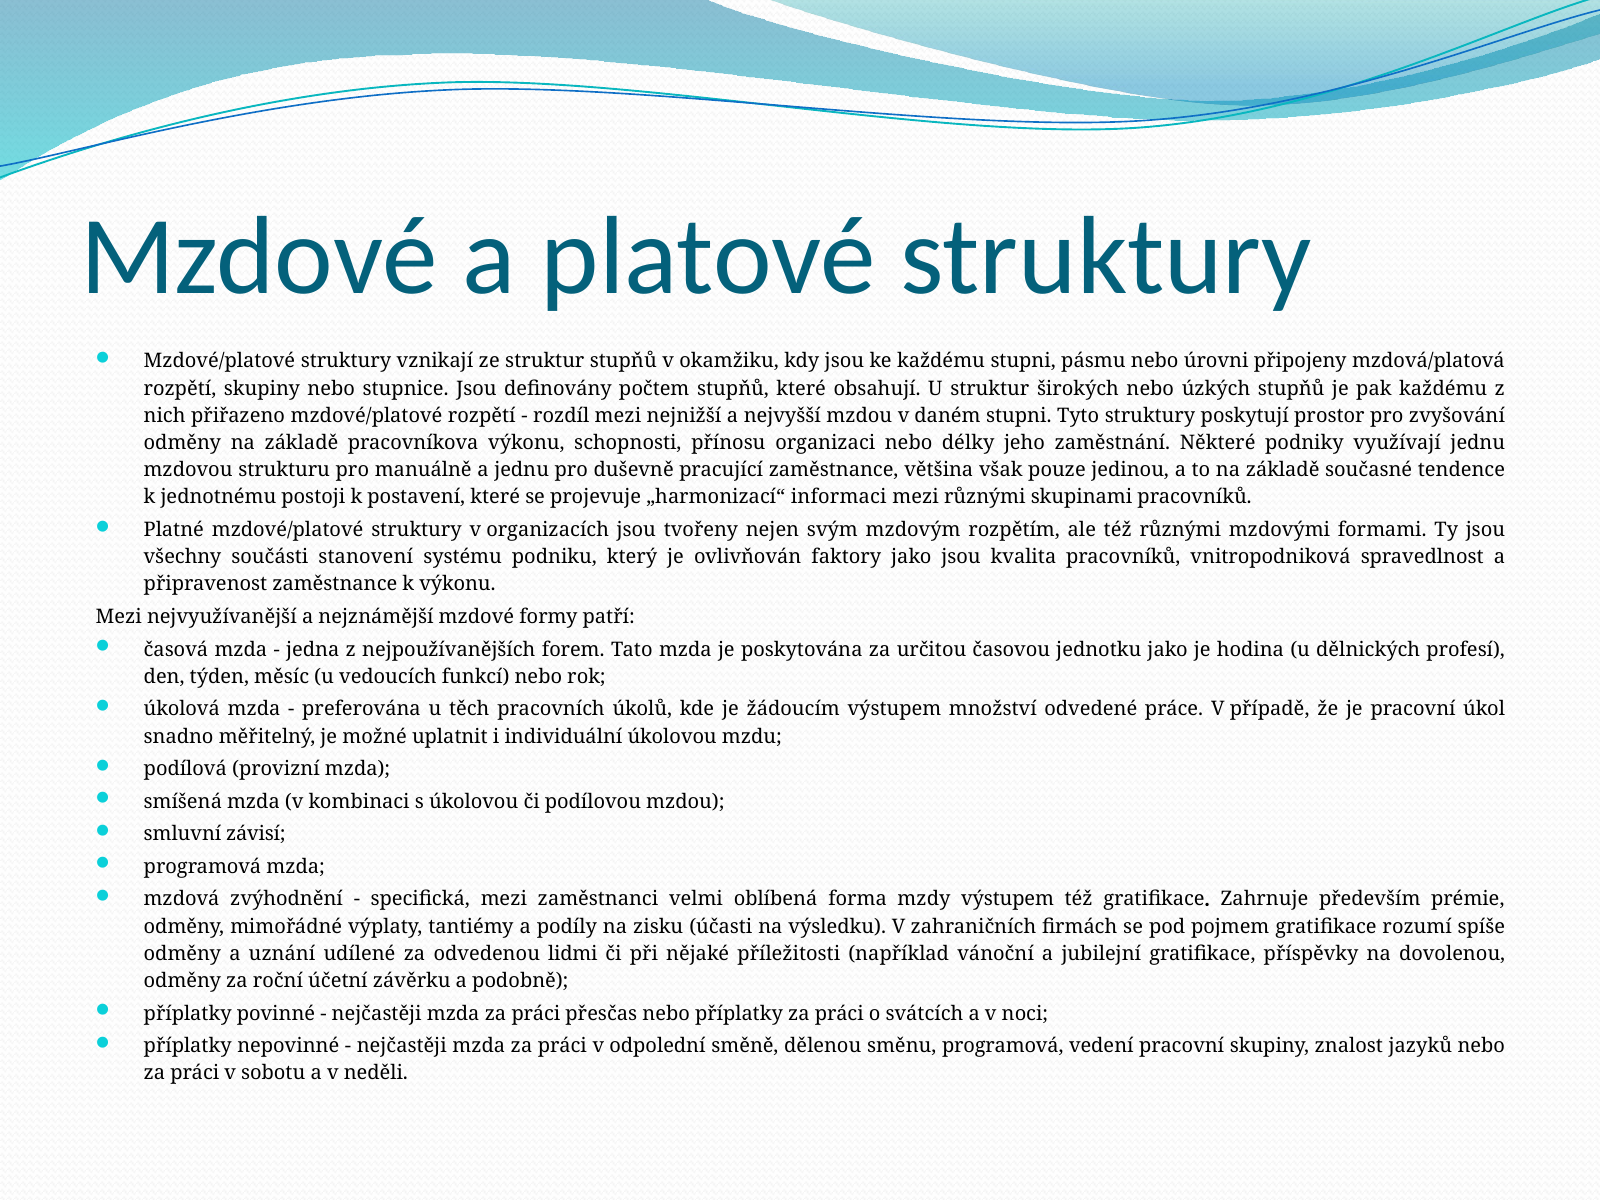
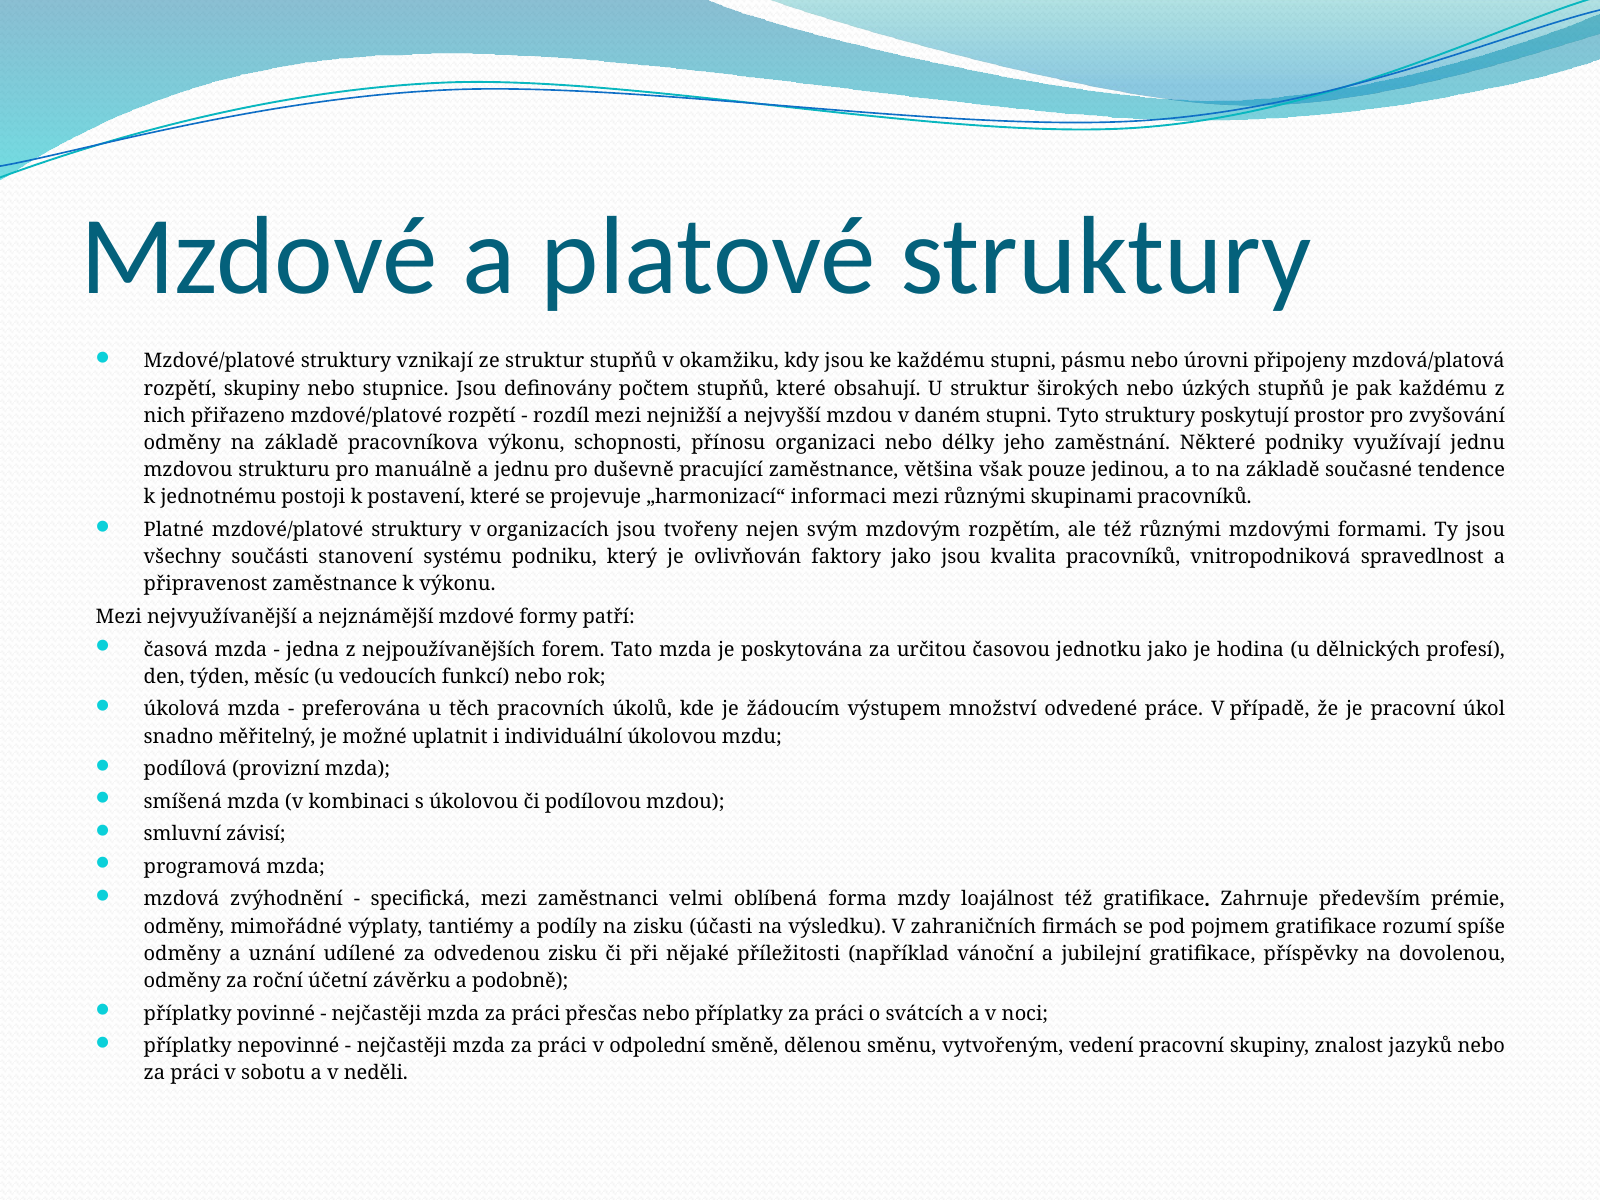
mzdy výstupem: výstupem -> loajálnost
odvedenou lidmi: lidmi -> zisku
směnu programová: programová -> vytvořeným
